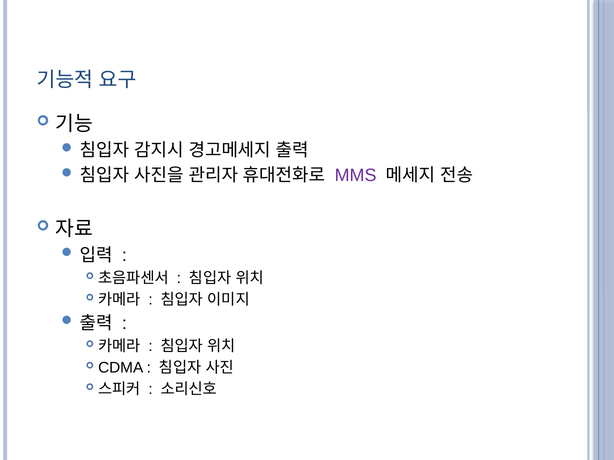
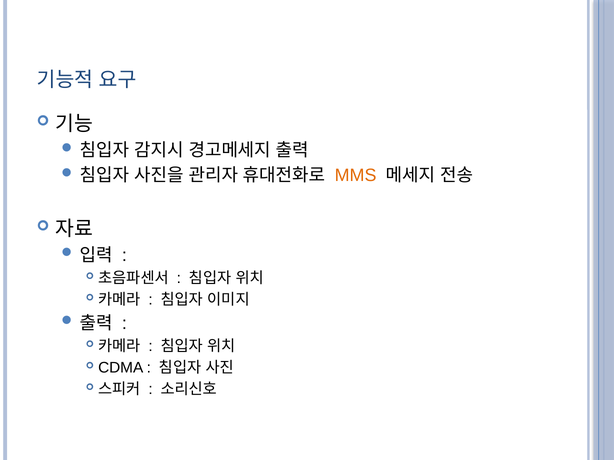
MMS colour: purple -> orange
